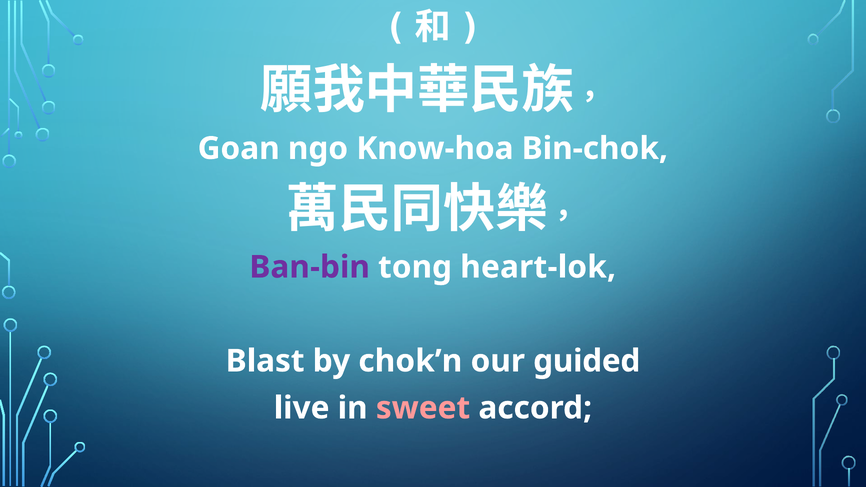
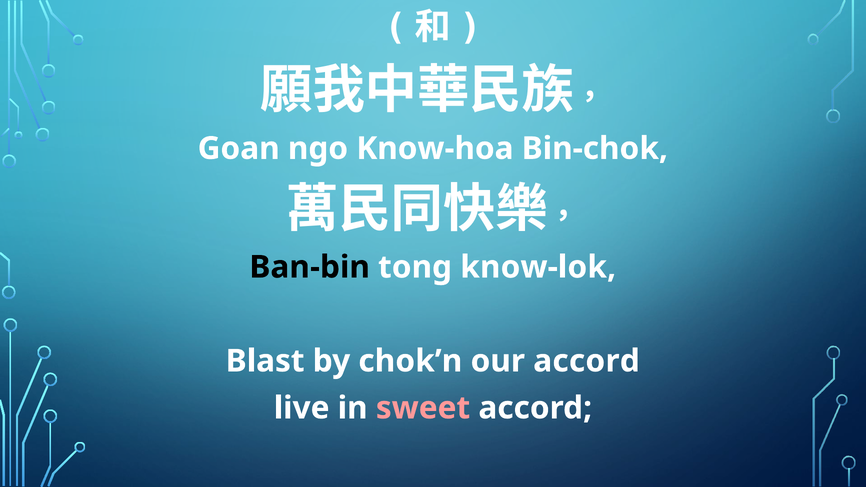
Ban-bin colour: purple -> black
heart-lok: heart-lok -> know-lok
our guided: guided -> accord
